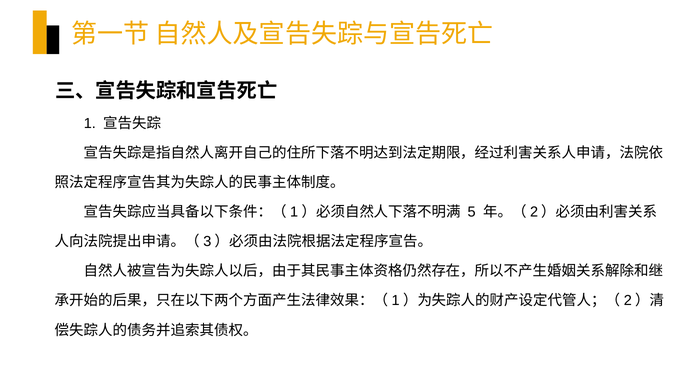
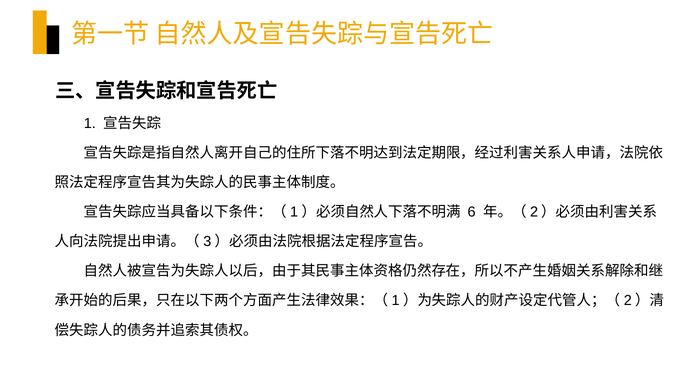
5: 5 -> 6
